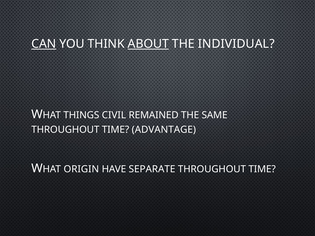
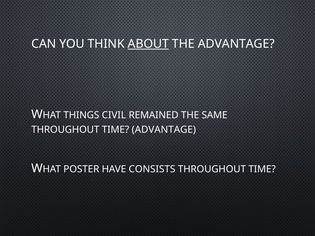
CAN underline: present -> none
THE INDIVIDUAL: INDIVIDUAL -> ADVANTAGE
ORIGIN: ORIGIN -> POSTER
SEPARATE: SEPARATE -> CONSISTS
